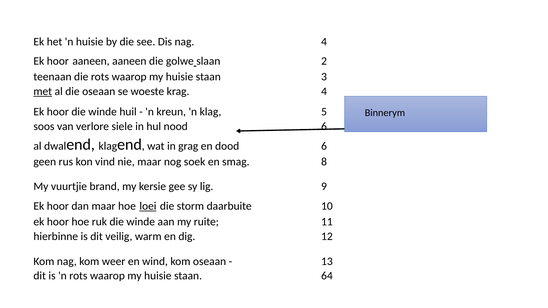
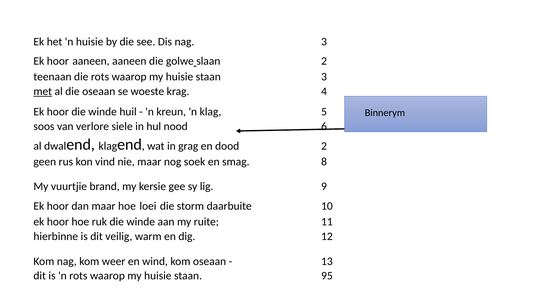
nag 4: 4 -> 3
dood 6: 6 -> 2
loei underline: present -> none
64: 64 -> 95
